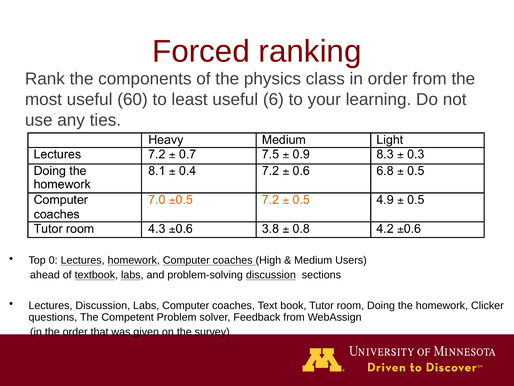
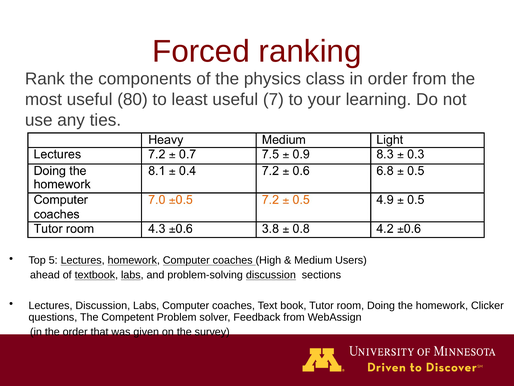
60: 60 -> 80
6: 6 -> 7
0: 0 -> 5
